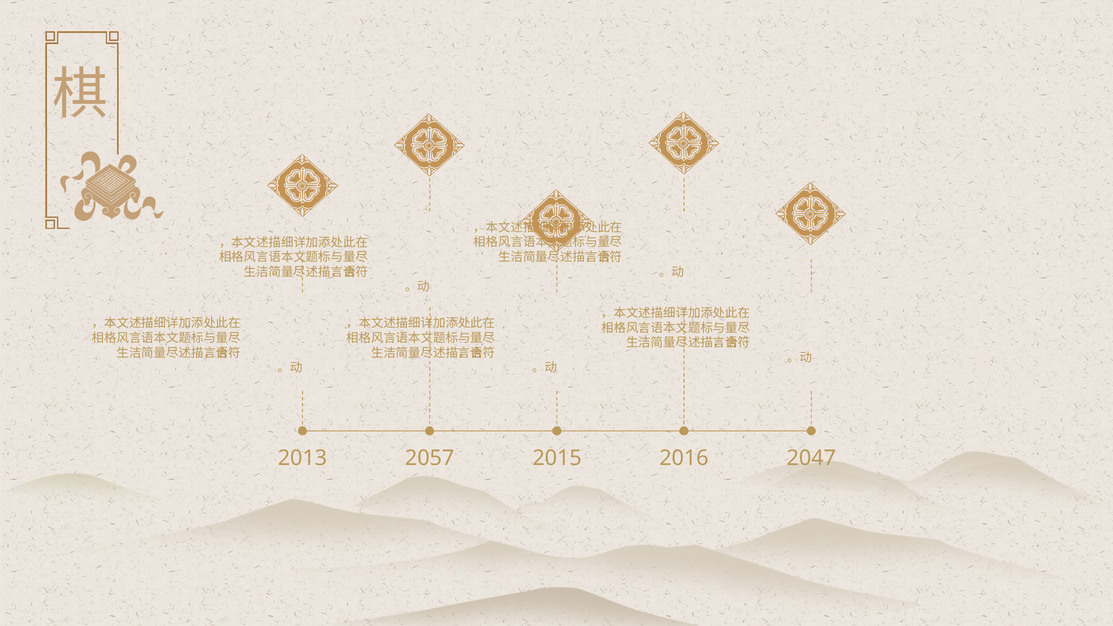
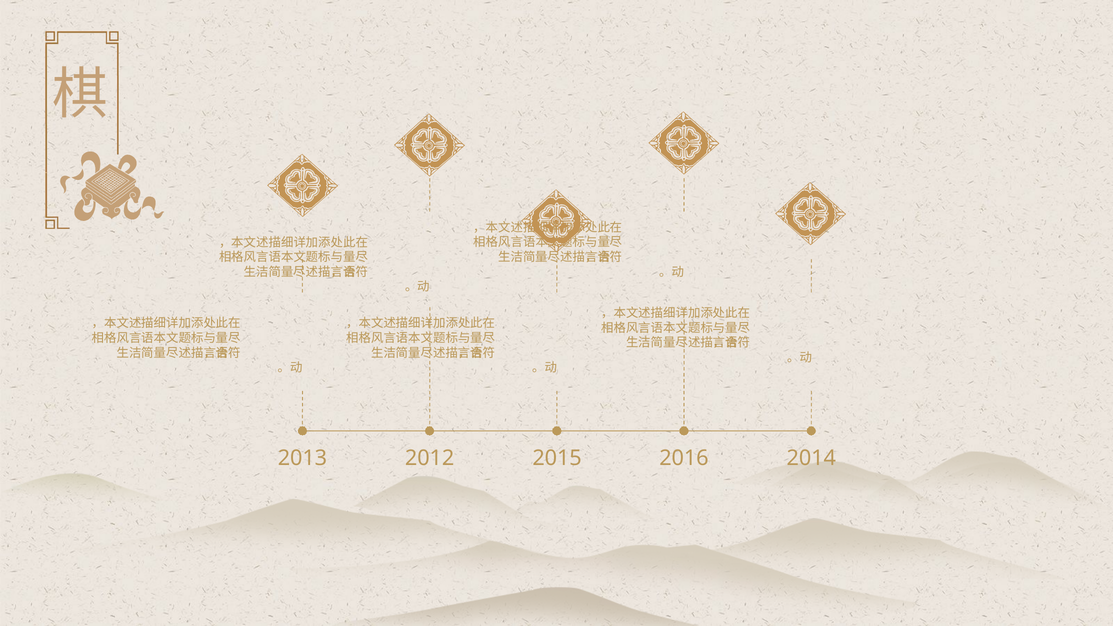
2057: 2057 -> 2012
2047: 2047 -> 2014
